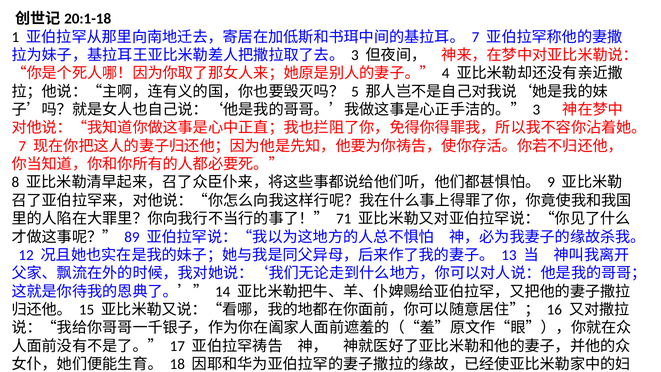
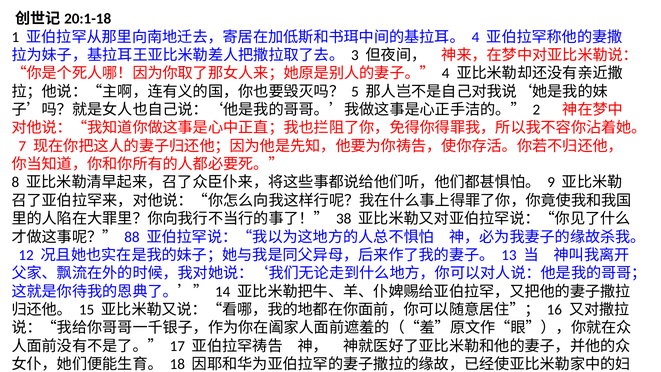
7 at (476, 37): 7 -> 4
3 at (536, 110): 3 -> 2
71: 71 -> 38
89: 89 -> 88
